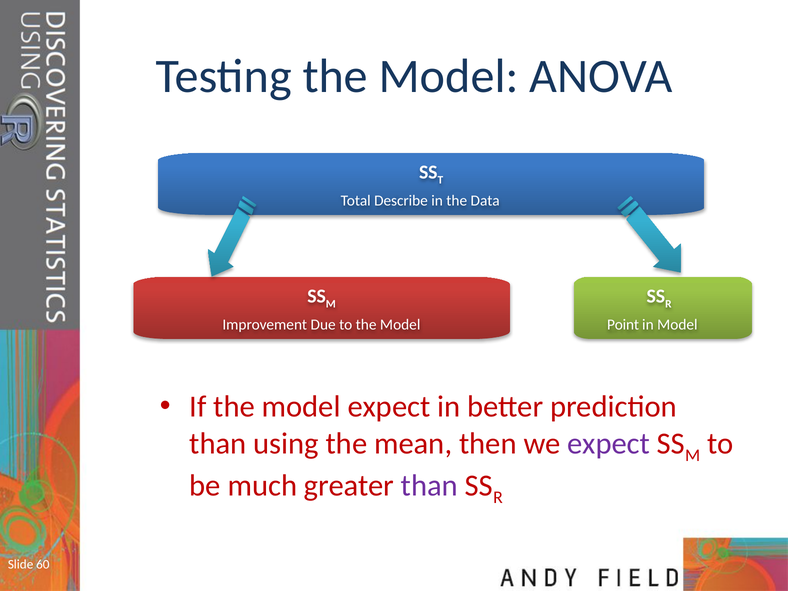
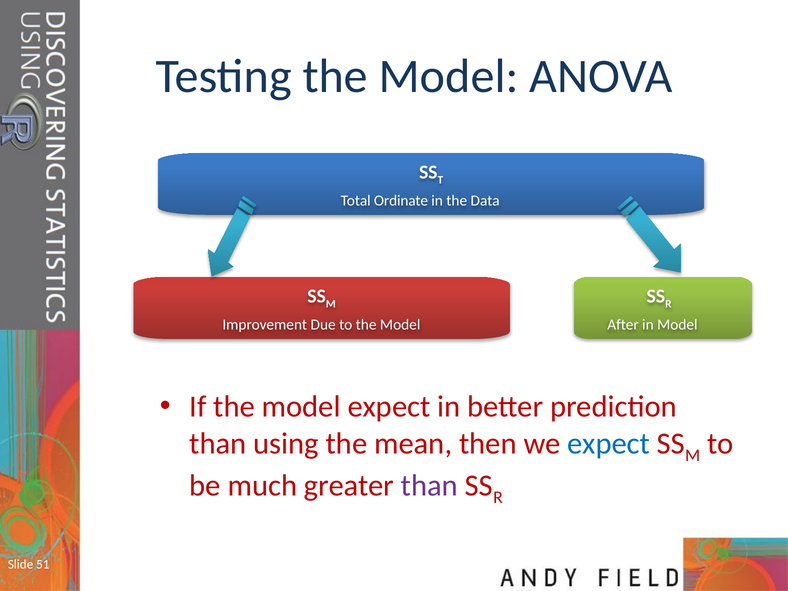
Describe: Describe -> Ordinate
Point: Point -> After
expect at (609, 444) colour: purple -> blue
60: 60 -> 51
